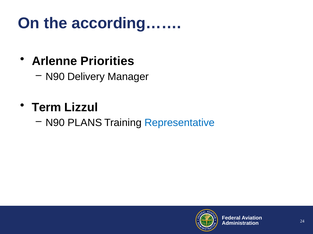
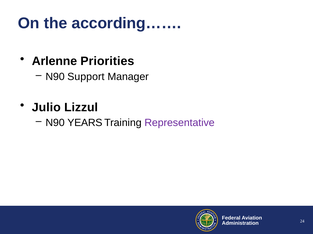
Delivery: Delivery -> Support
Term: Term -> Julio
PLANS: PLANS -> YEARS
Representative colour: blue -> purple
